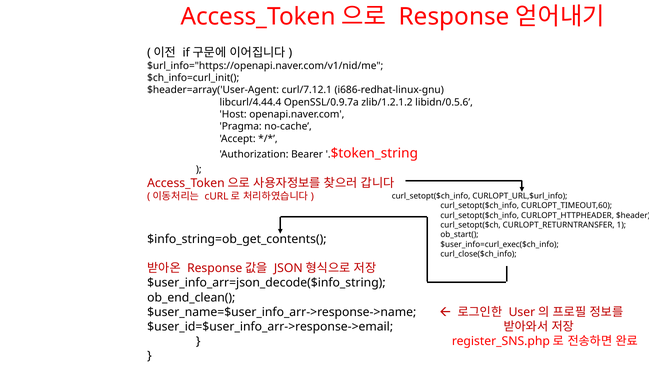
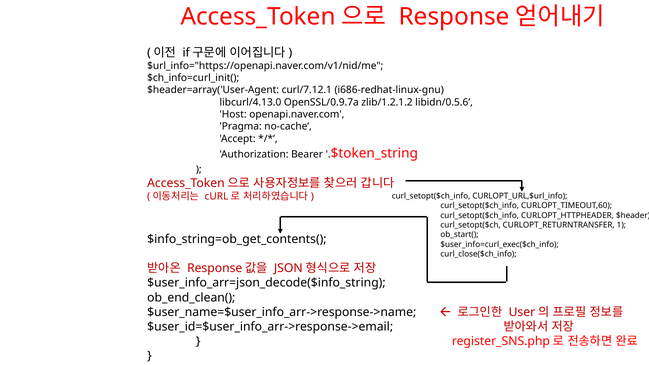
libcurl/4.44.4: libcurl/4.44.4 -> libcurl/4.13.0
